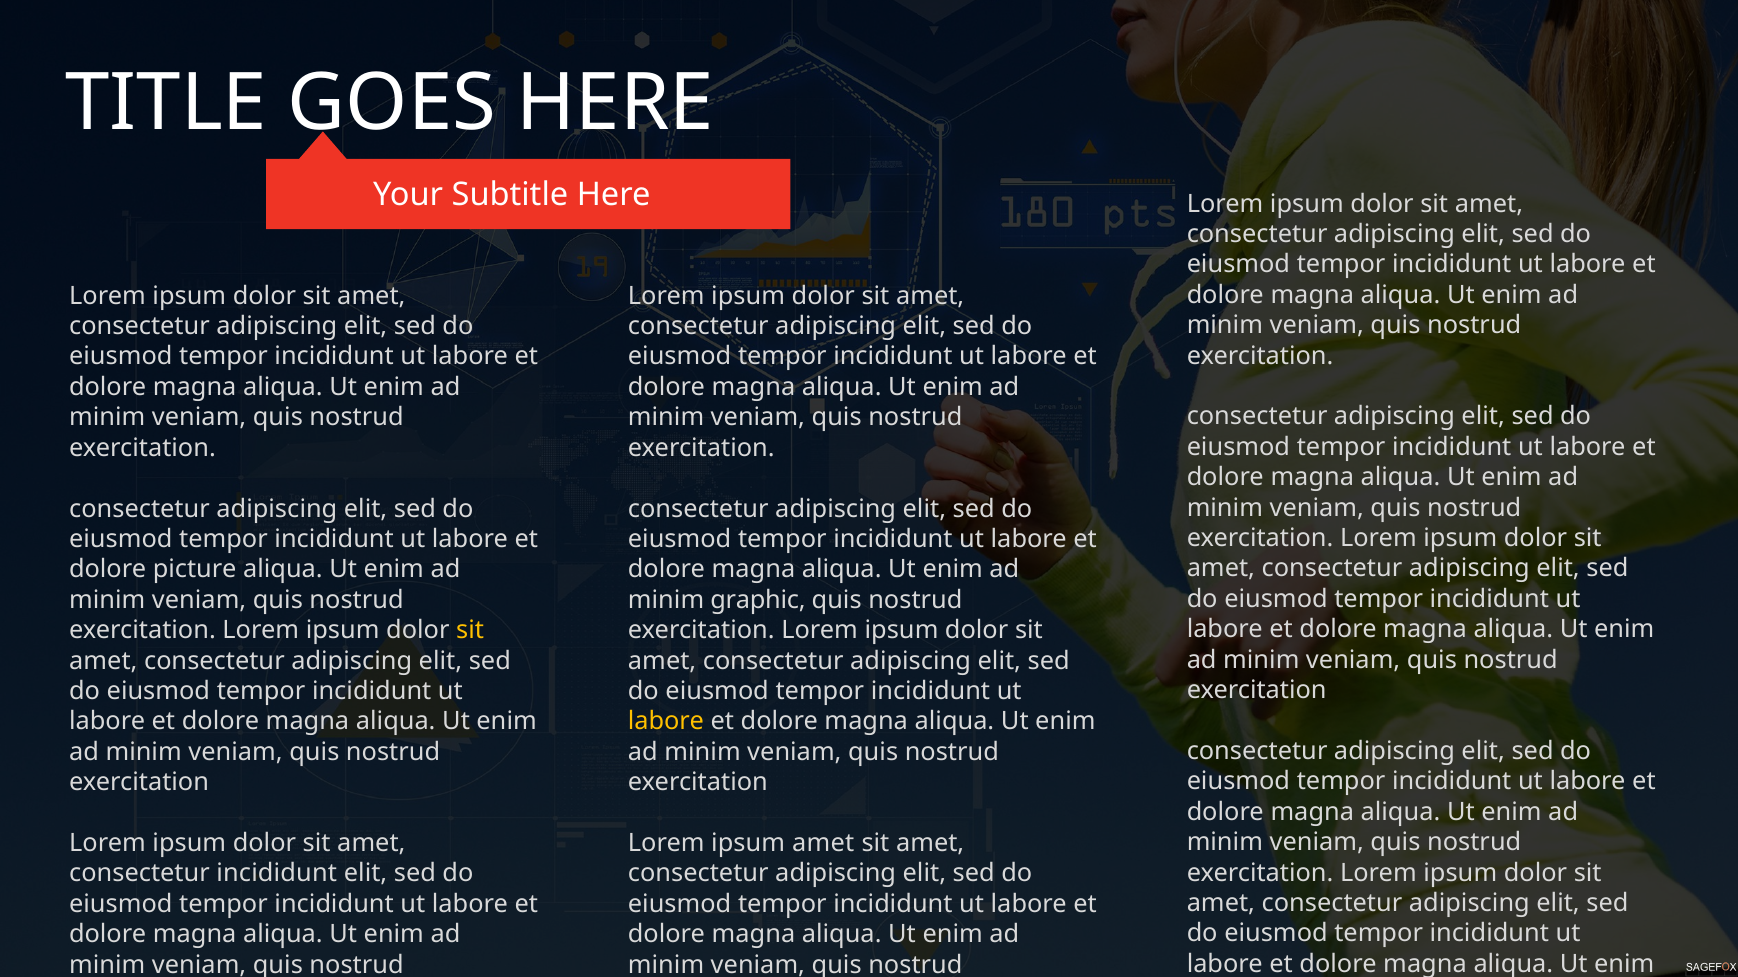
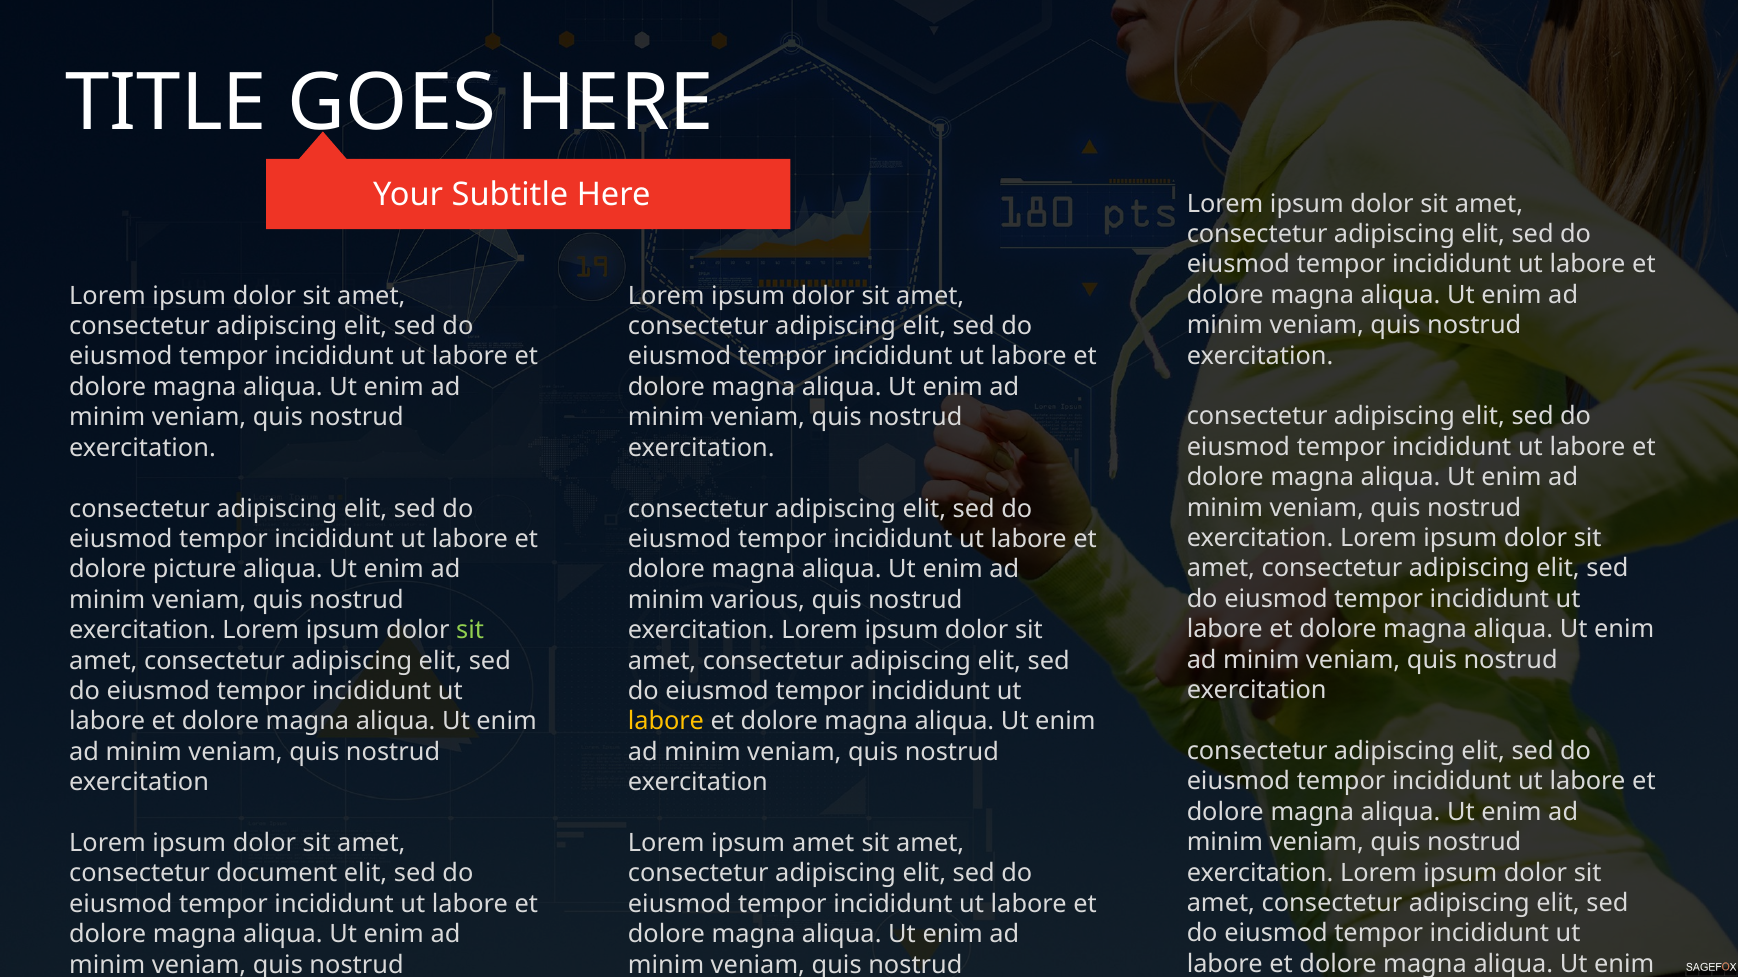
graphic: graphic -> various
sit at (470, 631) colour: yellow -> light green
consectetur incididunt: incididunt -> document
